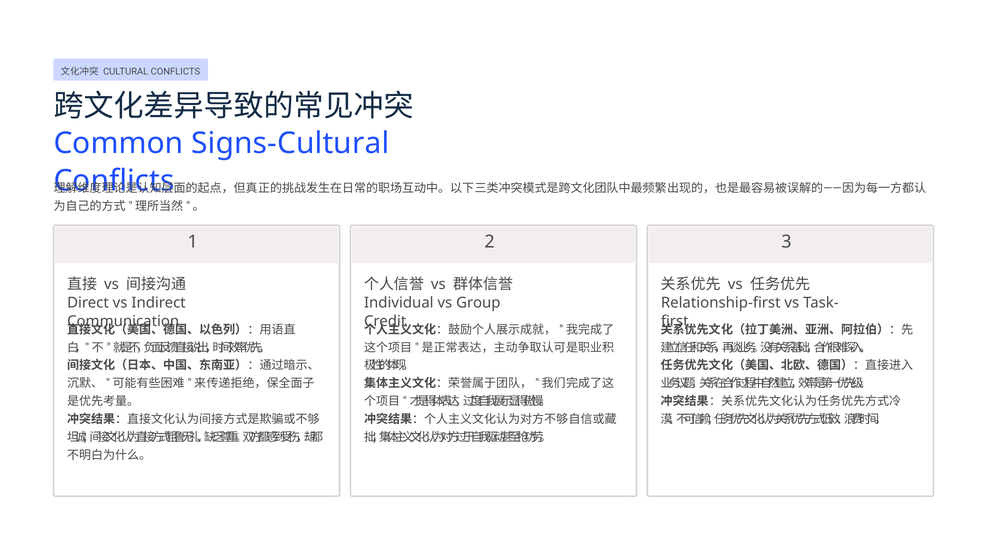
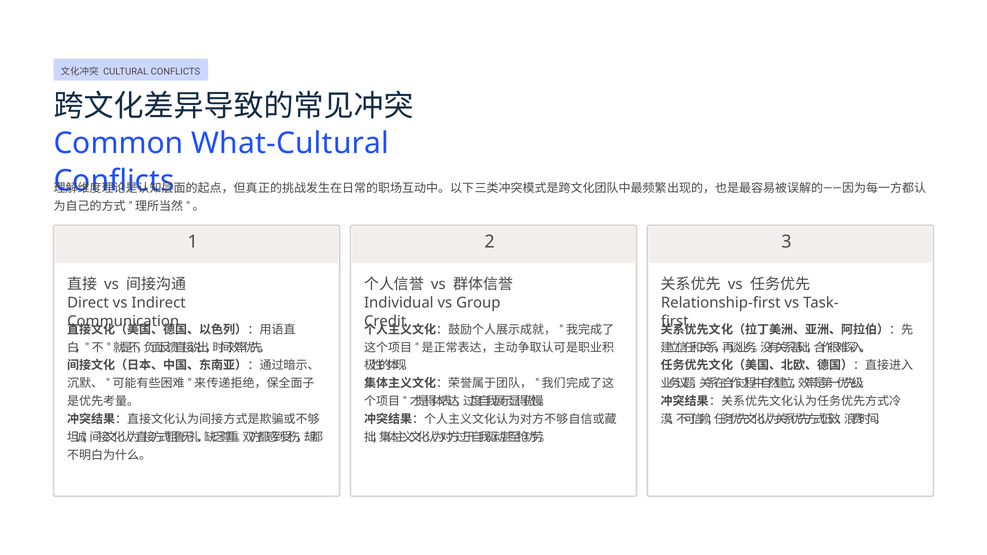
Signs-Cultural: Signs-Cultural -> What-Cultural
